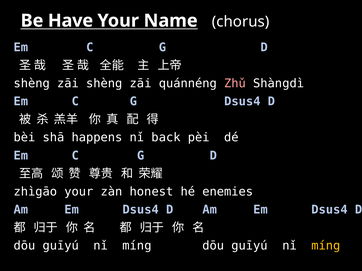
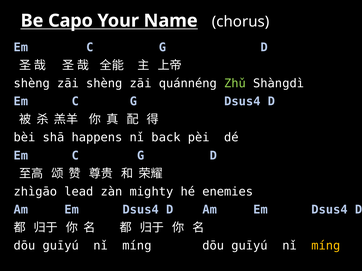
Have: Have -> Capo
Zhǔ colour: pink -> light green
zhìgāo your: your -> lead
honest: honest -> mighty
